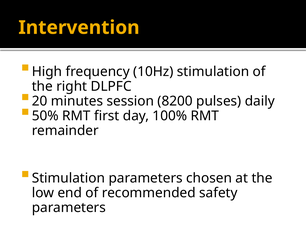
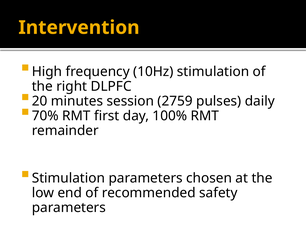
8200: 8200 -> 2759
50%: 50% -> 70%
